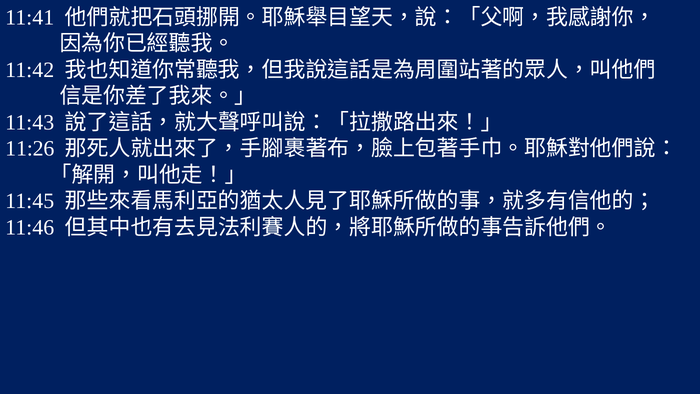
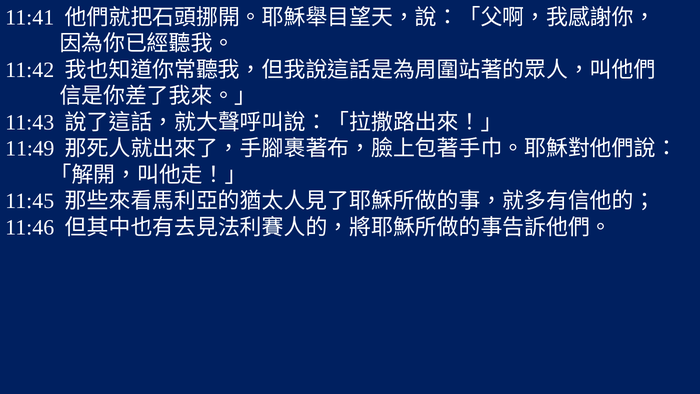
11:26: 11:26 -> 11:49
